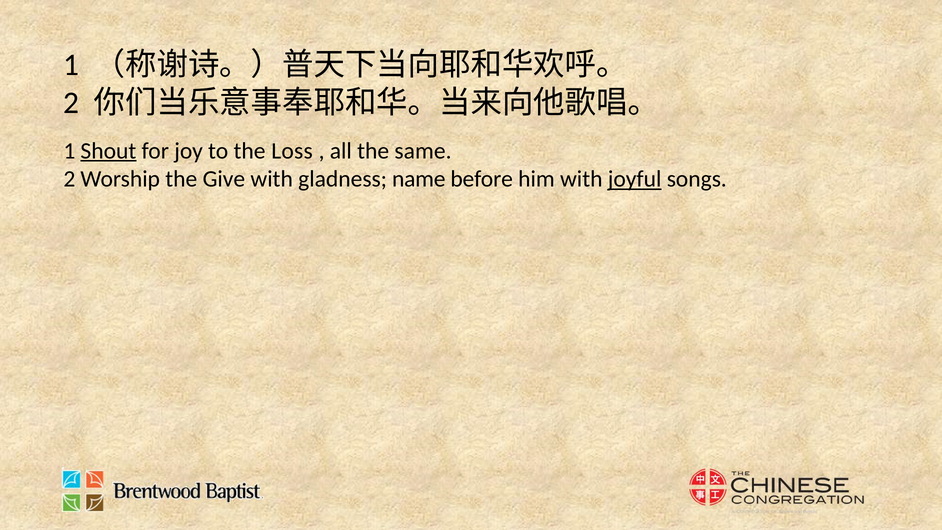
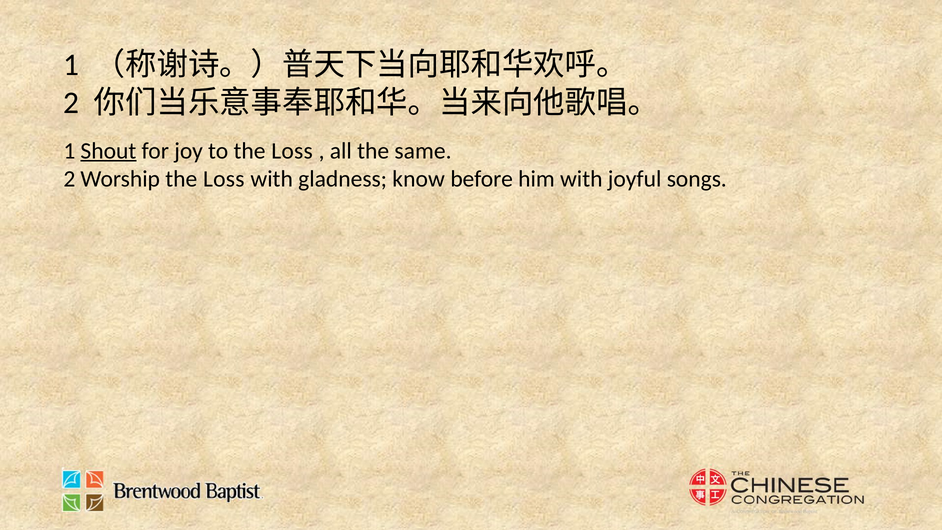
Worship the Give: Give -> Loss
name: name -> know
joyful underline: present -> none
